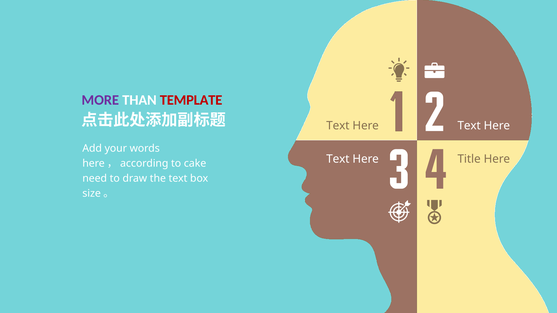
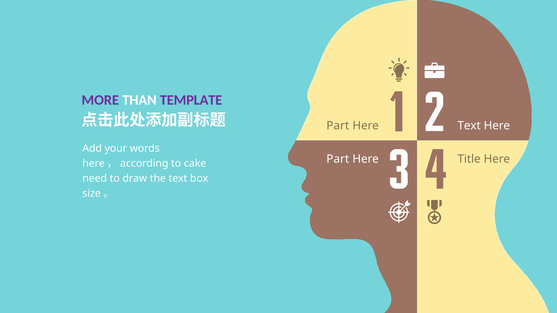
TEMPLATE colour: red -> purple
Text at (338, 126): Text -> Part
Text at (338, 159): Text -> Part
